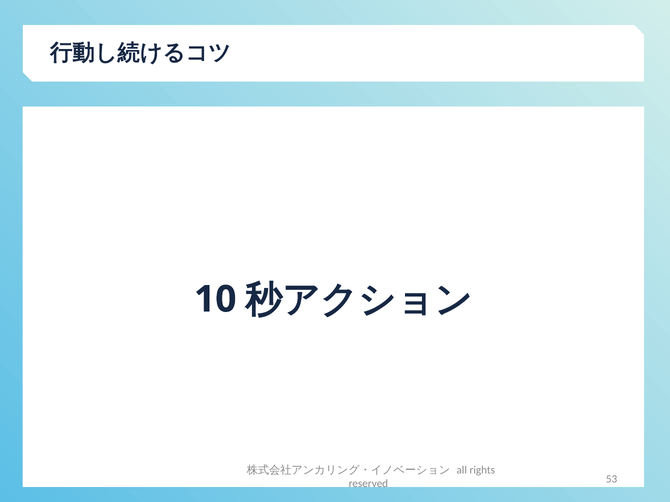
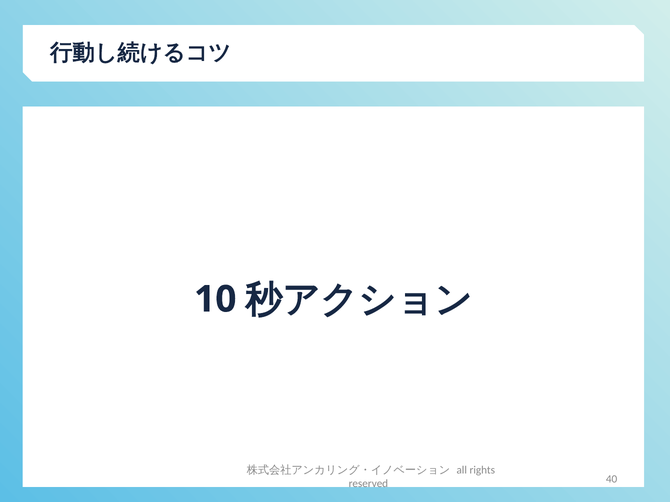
53: 53 -> 40
